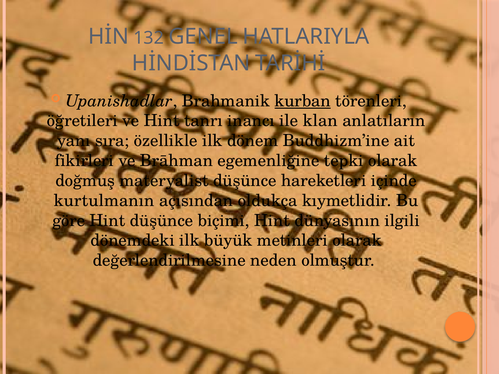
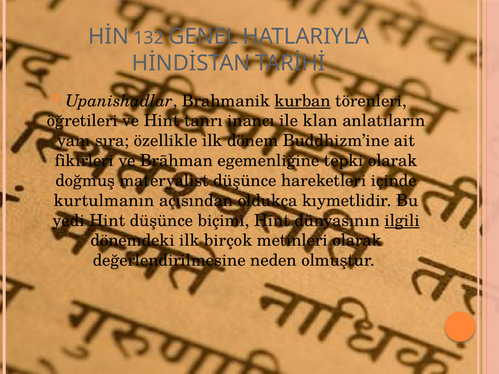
göre: göre -> yedi
ilgili underline: none -> present
büyük: büyük -> birçok
